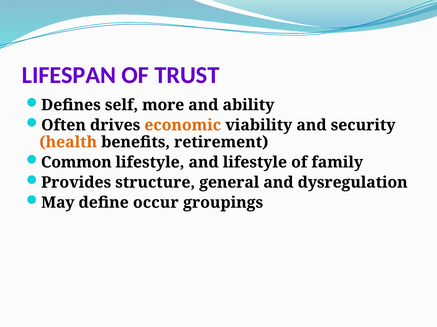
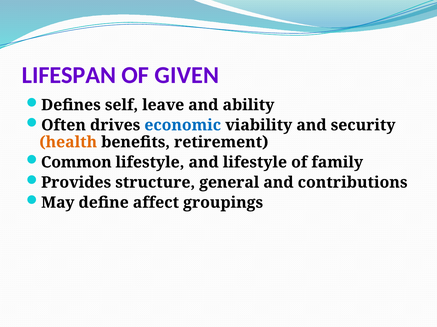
TRUST: TRUST -> GIVEN
more: more -> leave
economic colour: orange -> blue
dysregulation: dysregulation -> contributions
occur: occur -> affect
